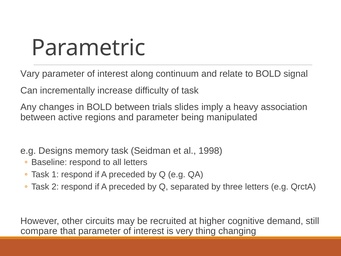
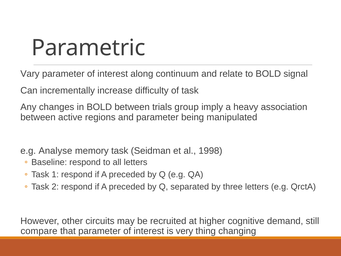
slides: slides -> group
Designs: Designs -> Analyse
